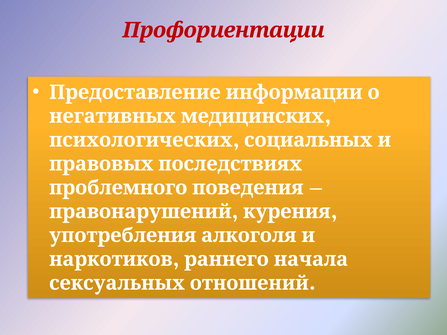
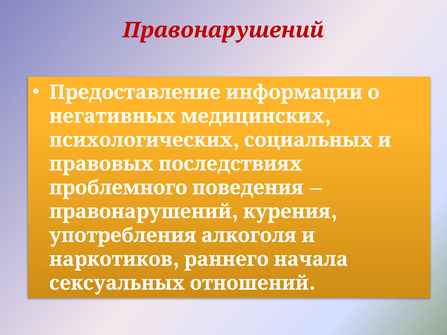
Профориентации at (224, 30): Профориентации -> Правонарушений
